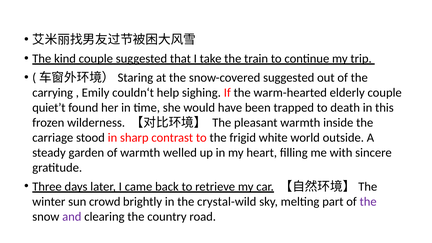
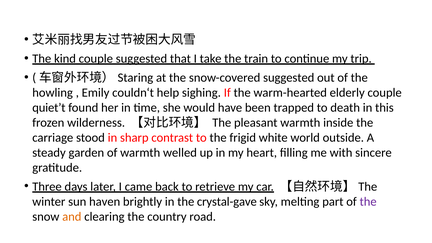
carrying: carrying -> howling
crowd: crowd -> haven
crystal-wild: crystal-wild -> crystal-gave
and colour: purple -> orange
